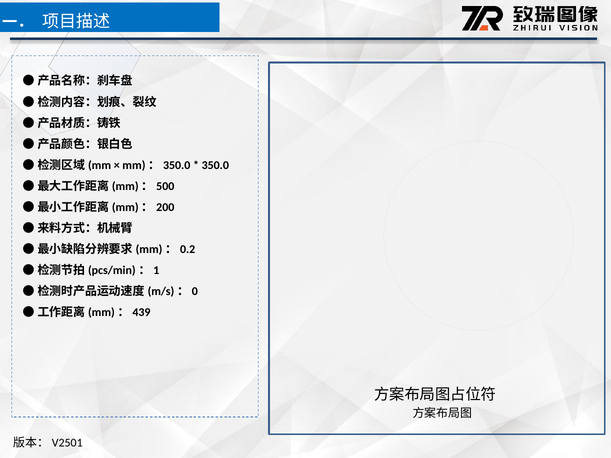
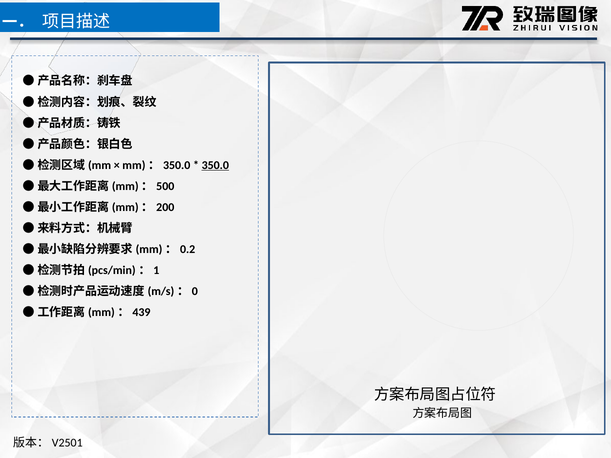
350.0 underline: none -> present
